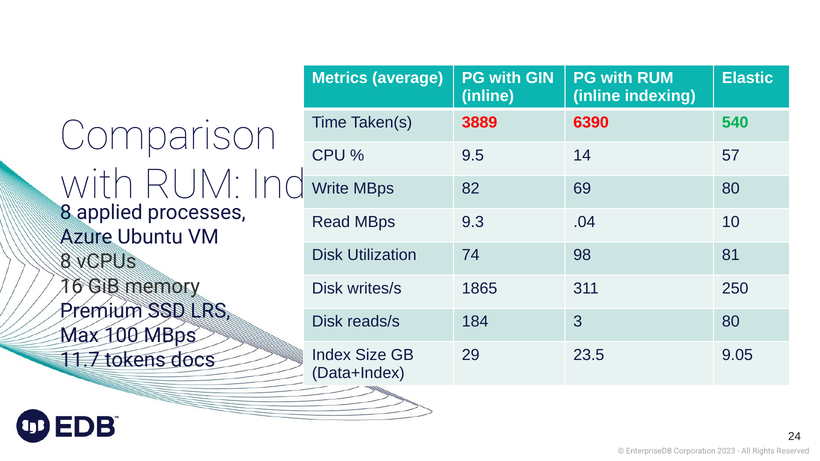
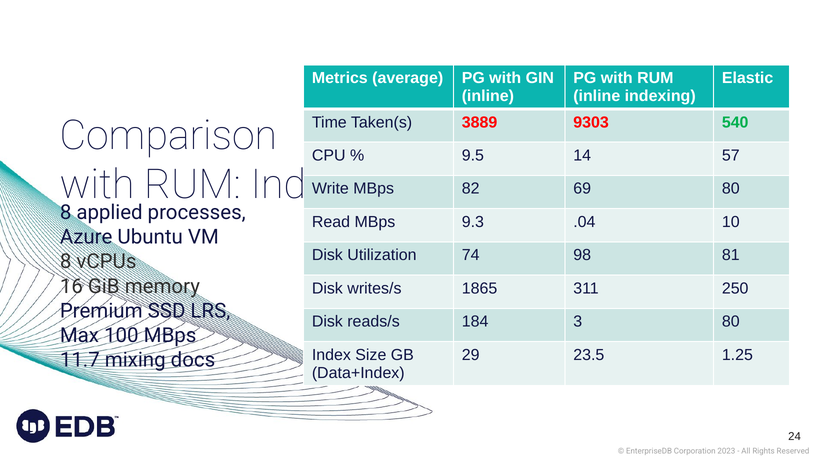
6390: 6390 -> 9303
9.05: 9.05 -> 1.25
tokens: tokens -> mixing
